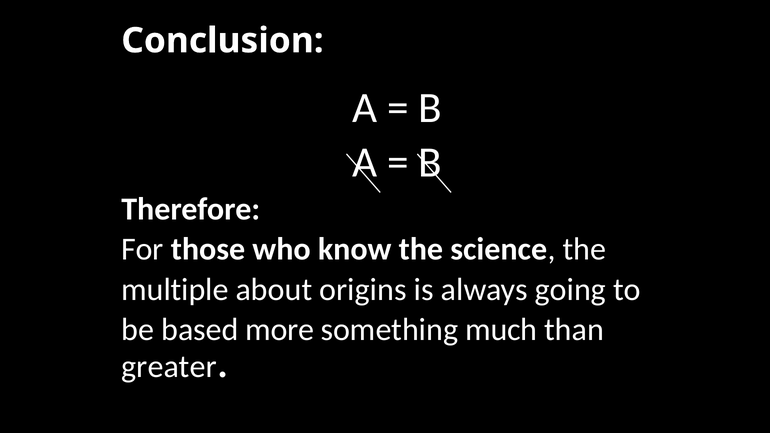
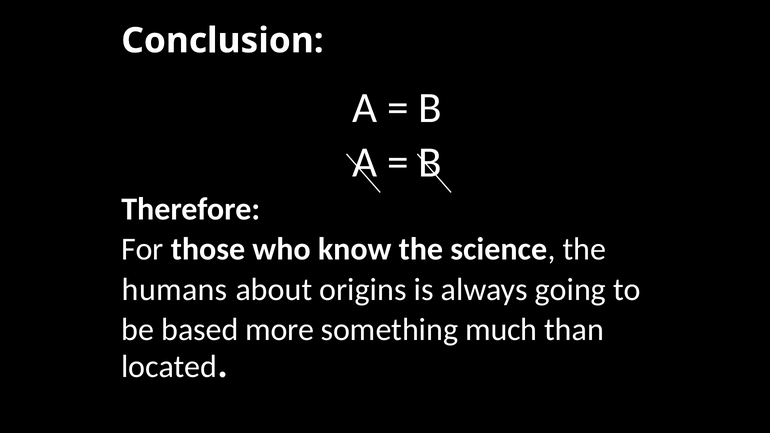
multiple: multiple -> humans
greater: greater -> located
